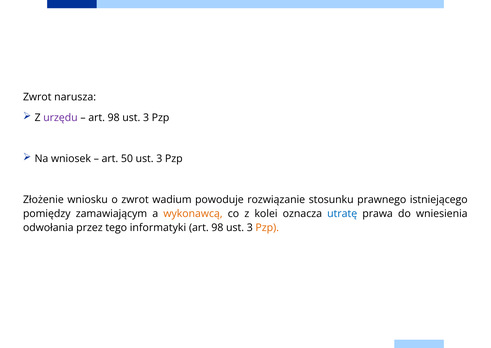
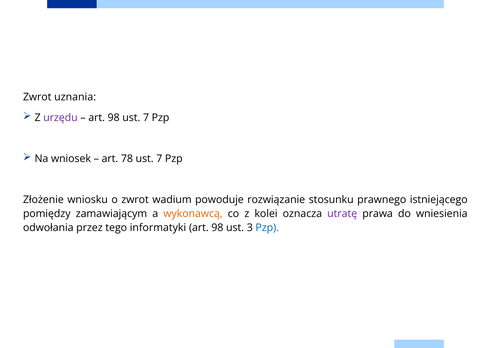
narusza: narusza -> uznania
3 at (146, 117): 3 -> 7
50: 50 -> 78
3 at (159, 158): 3 -> 7
utratę colour: blue -> purple
Pzp at (267, 227) colour: orange -> blue
